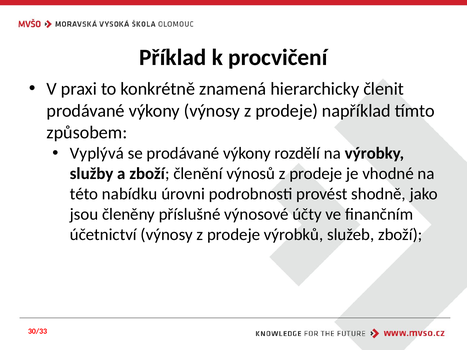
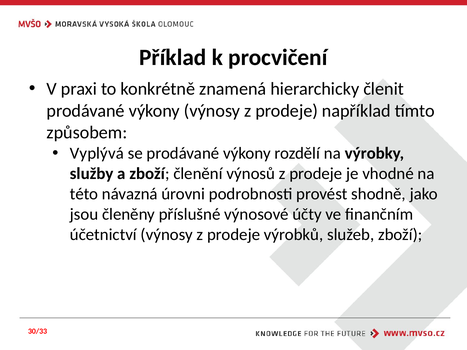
nabídku: nabídku -> návazná
